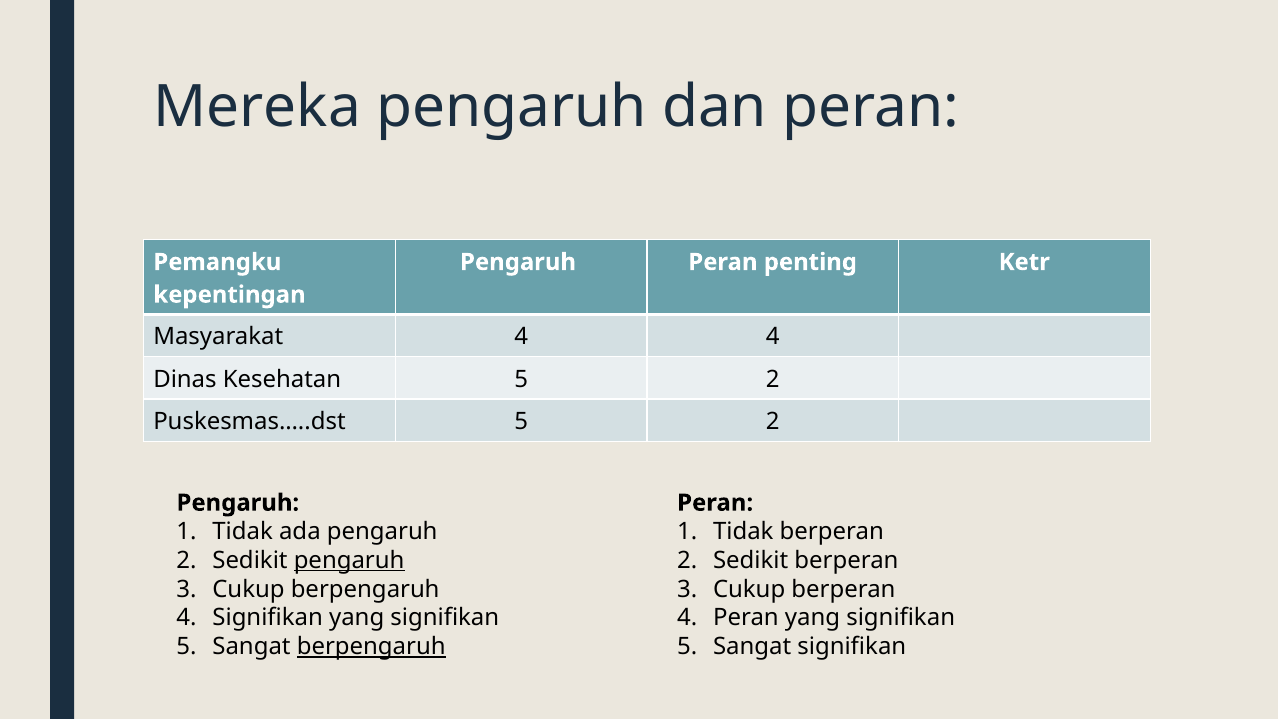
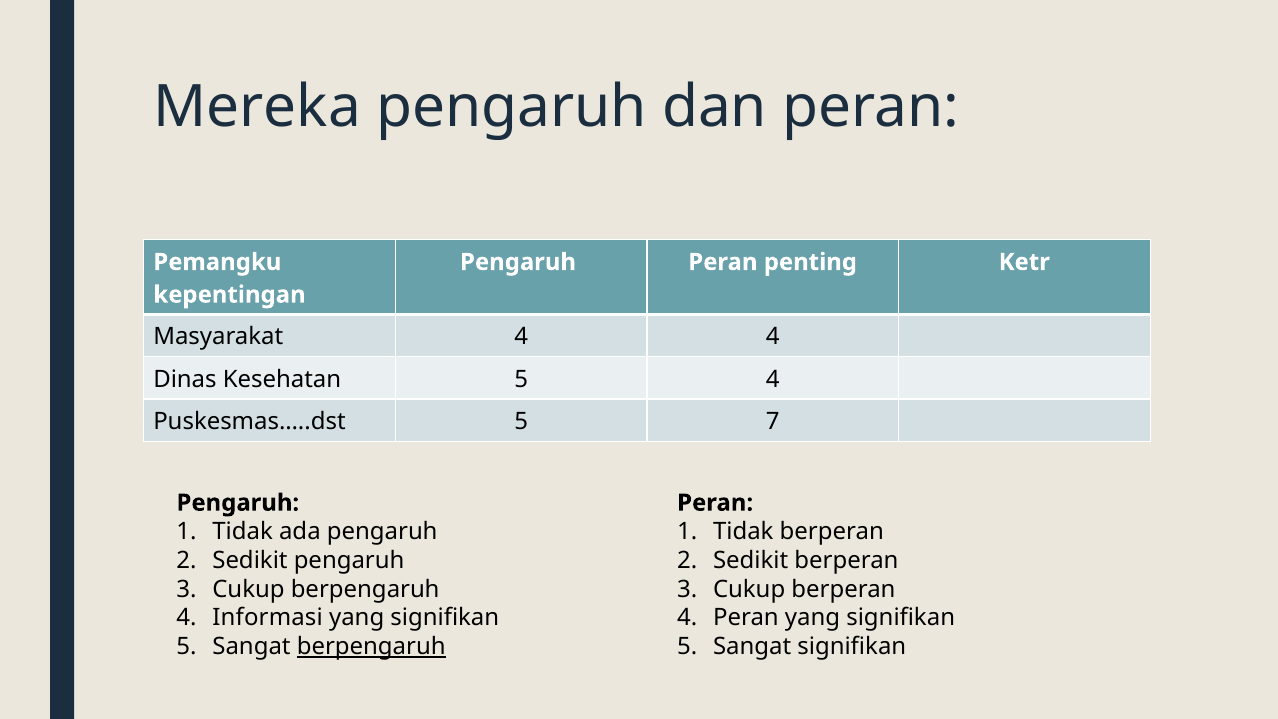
Kesehatan 5 2: 2 -> 4
Puskesmas…..dst 5 2: 2 -> 7
pengaruh at (349, 560) underline: present -> none
4 Signifikan: Signifikan -> Informasi
